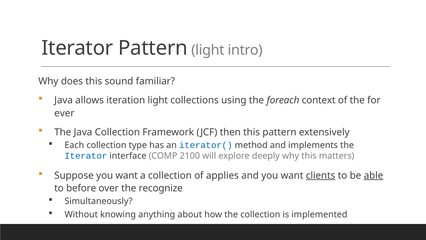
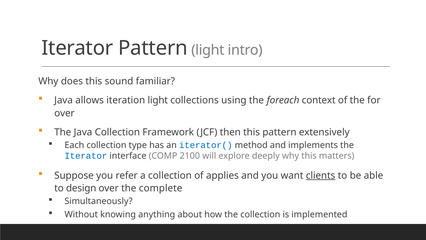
ever at (64, 113): ever -> over
Suppose you want: want -> refer
able underline: present -> none
before: before -> design
recognize: recognize -> complete
